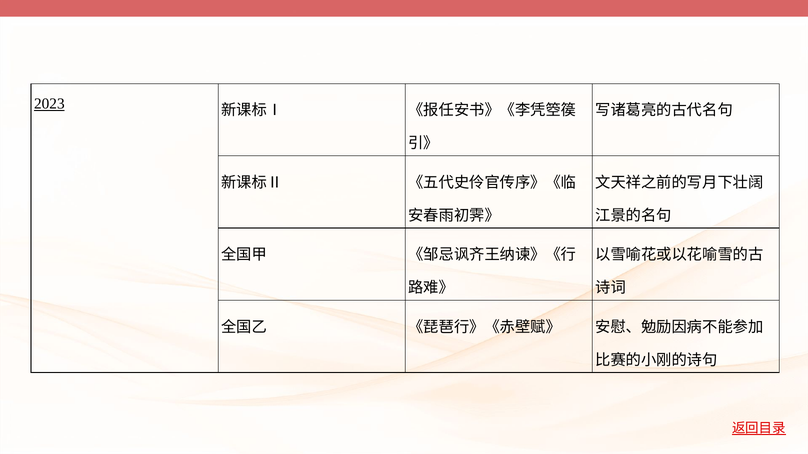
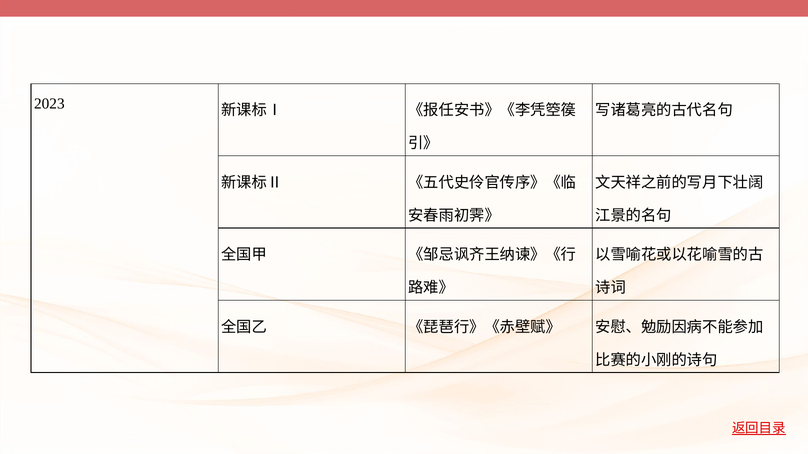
2023 underline: present -> none
